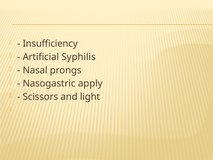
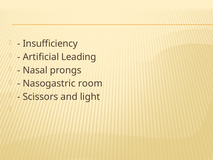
Syphilis: Syphilis -> Leading
apply: apply -> room
